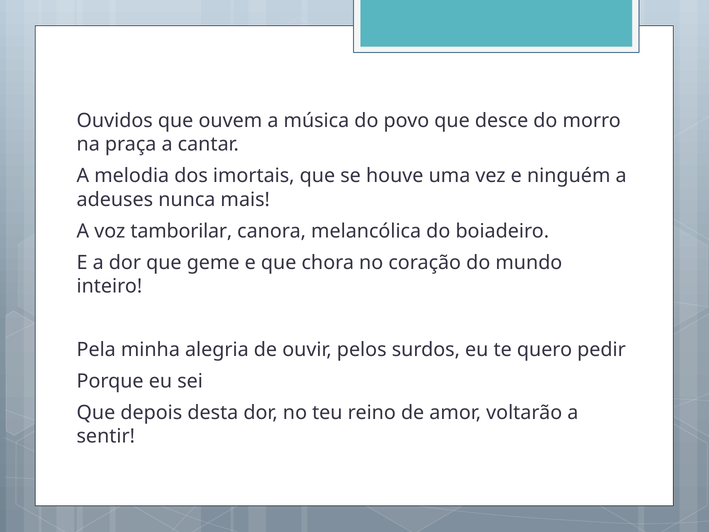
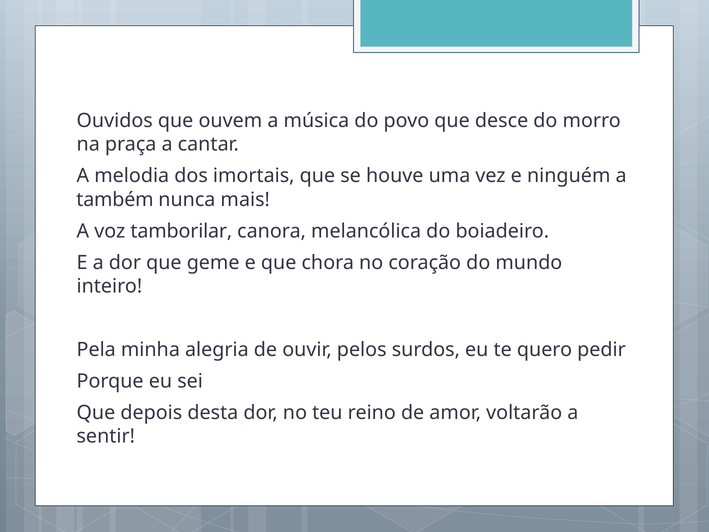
adeuses: adeuses -> também
